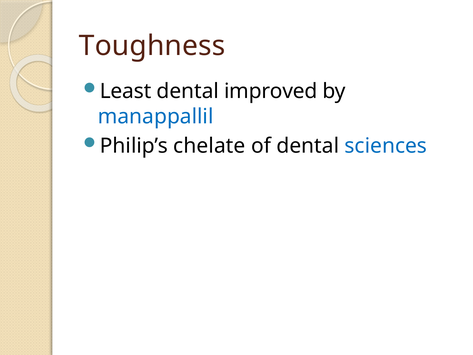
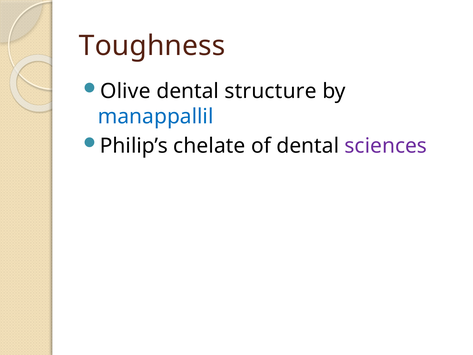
Least: Least -> Olive
improved: improved -> structure
sciences colour: blue -> purple
